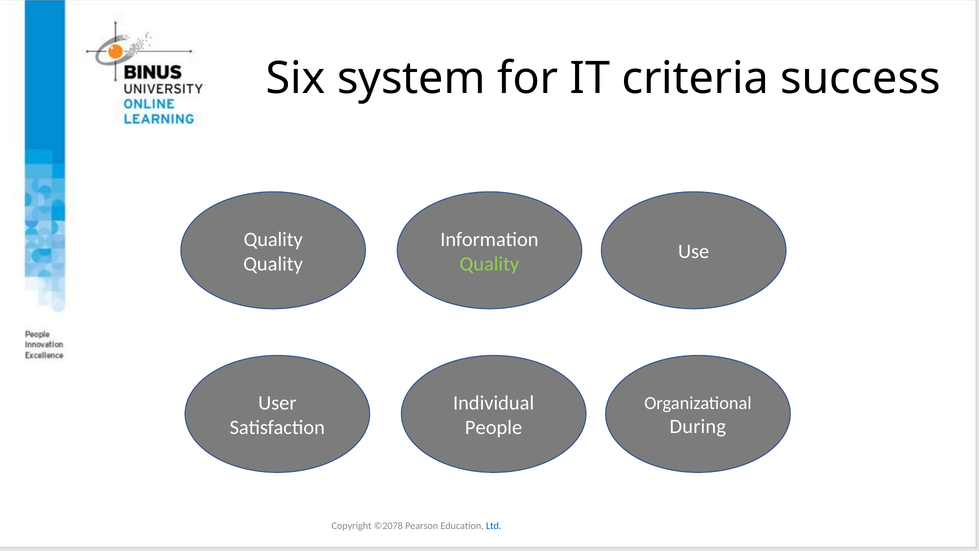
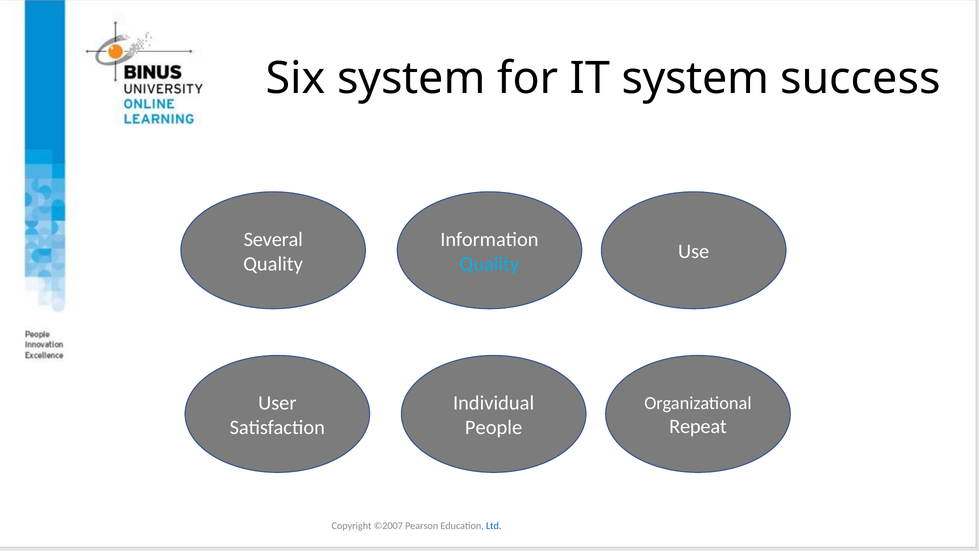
IT criteria: criteria -> system
Quality at (273, 239): Quality -> Several
Quality at (489, 264) colour: light green -> light blue
During: During -> Repeat
©2078: ©2078 -> ©2007
